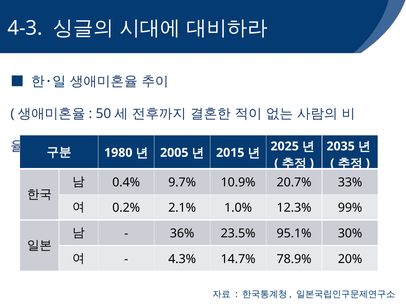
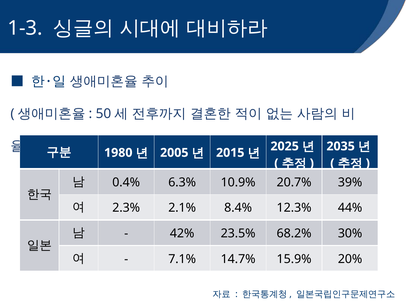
4-3: 4-3 -> 1-3
9.7%: 9.7% -> 6.3%
33%: 33% -> 39%
0.2%: 0.2% -> 2.3%
1.0%: 1.0% -> 8.4%
99%: 99% -> 44%
36%: 36% -> 42%
95.1%: 95.1% -> 68.2%
4.3%: 4.3% -> 7.1%
78.9%: 78.9% -> 15.9%
